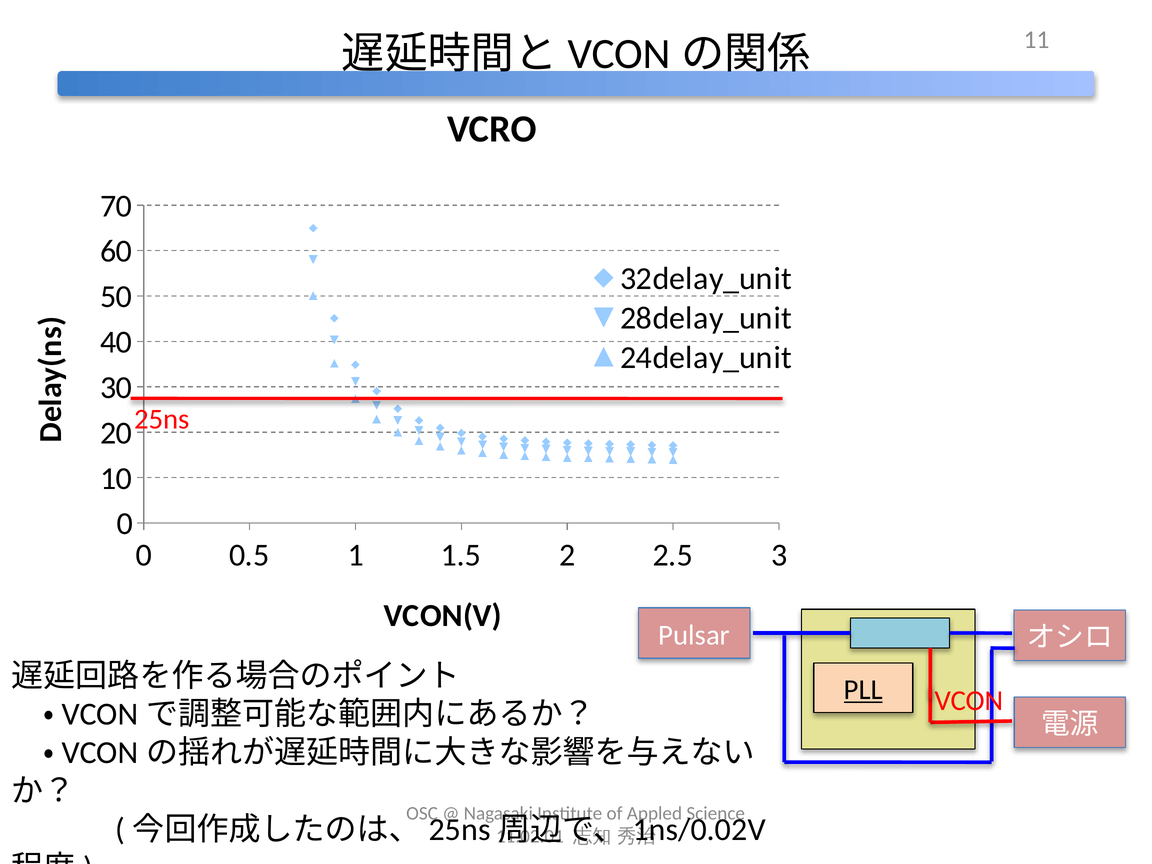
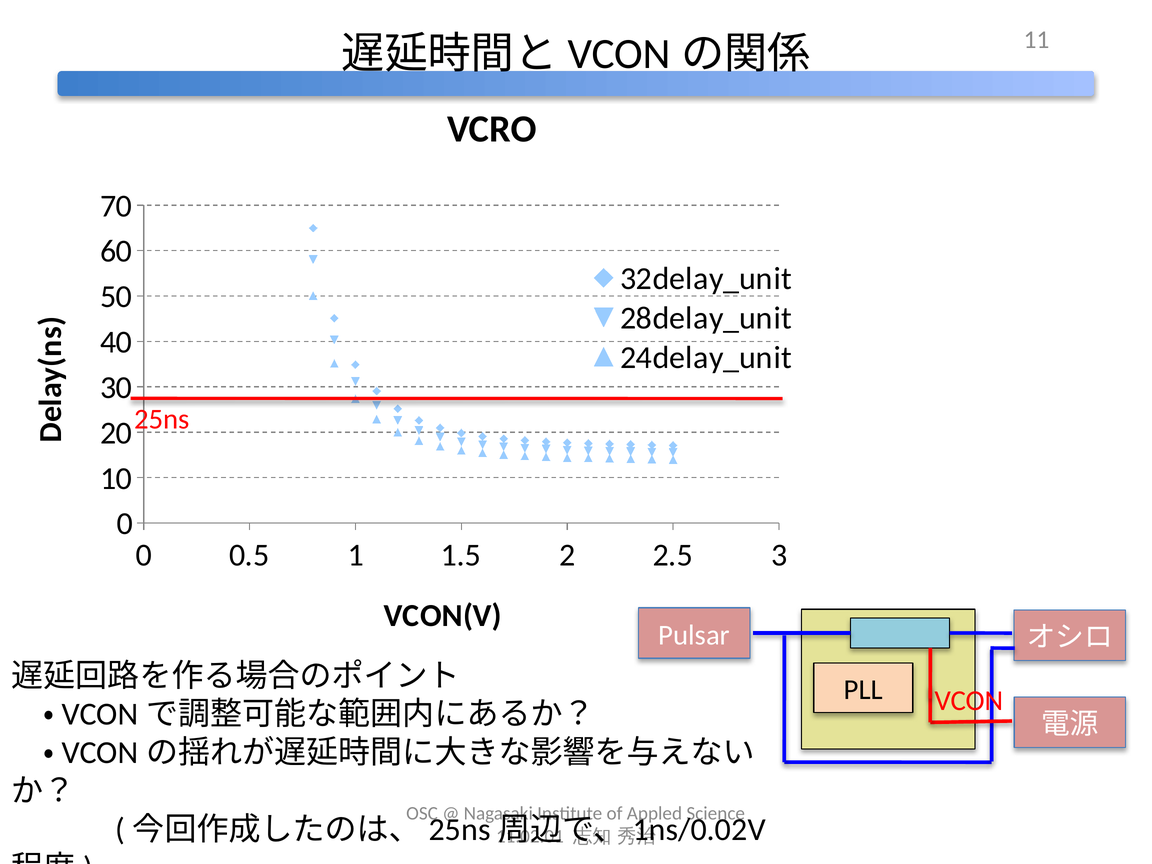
PLL underline: present -> none
